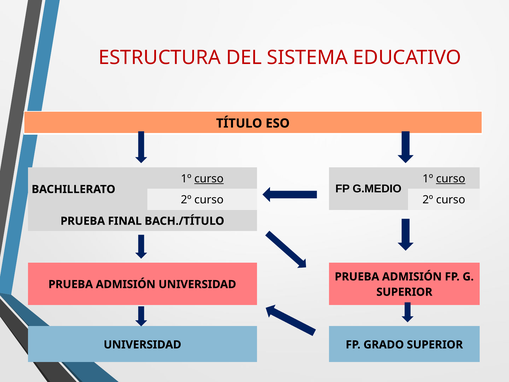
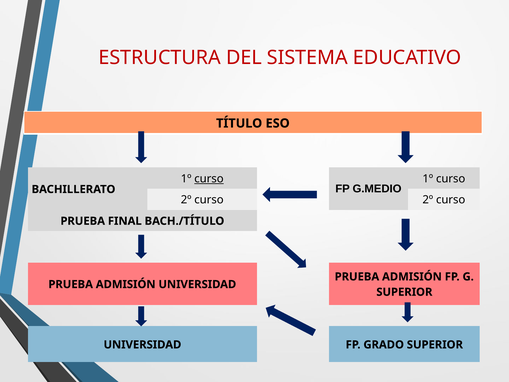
curso at (451, 179) underline: present -> none
